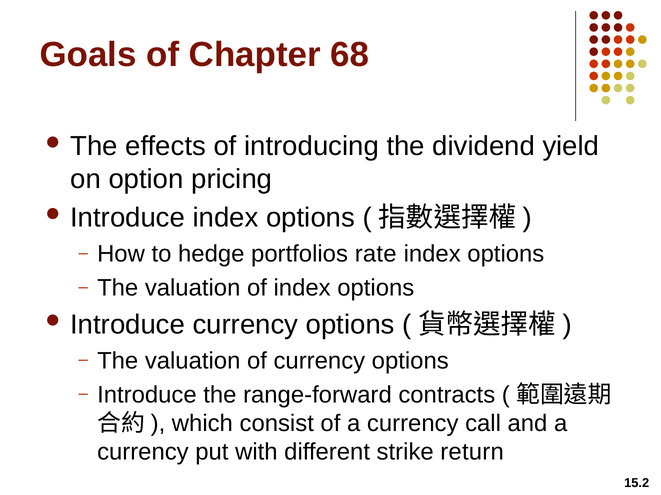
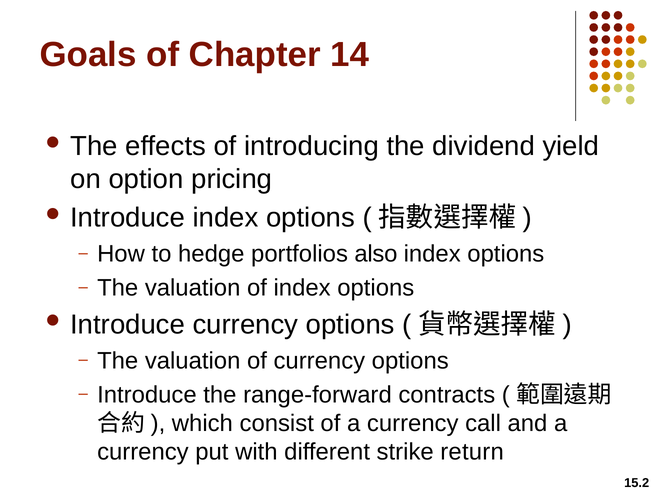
68: 68 -> 14
rate: rate -> also
